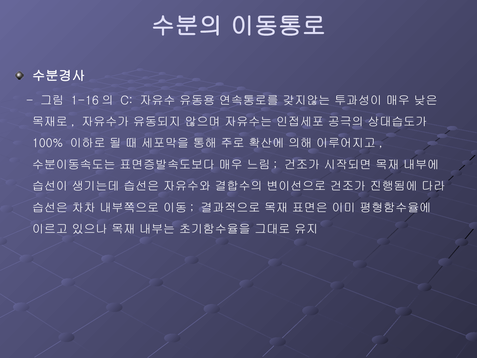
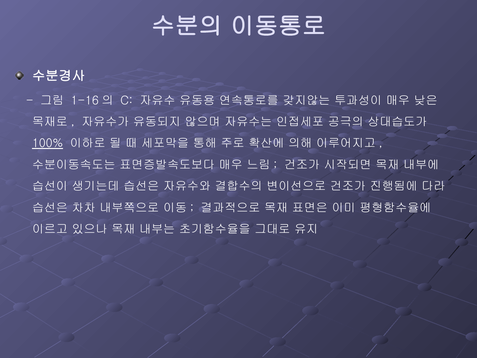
100% underline: none -> present
